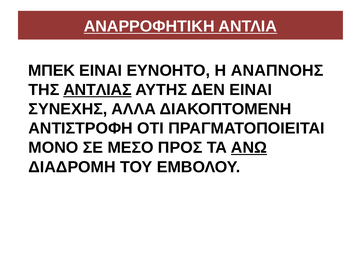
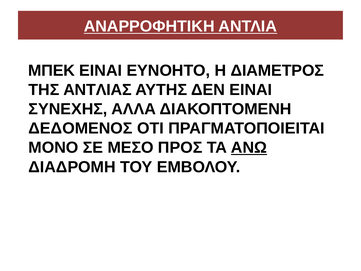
ΑΝΑΠΝΟΗΣ: ΑΝΑΠΝΟΗΣ -> ΔΙΑΜΕΤΡΟΣ
ΑΝΤΛΙΑΣ underline: present -> none
ΑΝΤΙΣΤΡΟΦΗ: ΑΝΤΙΣΤΡΟΦΗ -> ΔΕΔΟΜΕΝΟΣ
